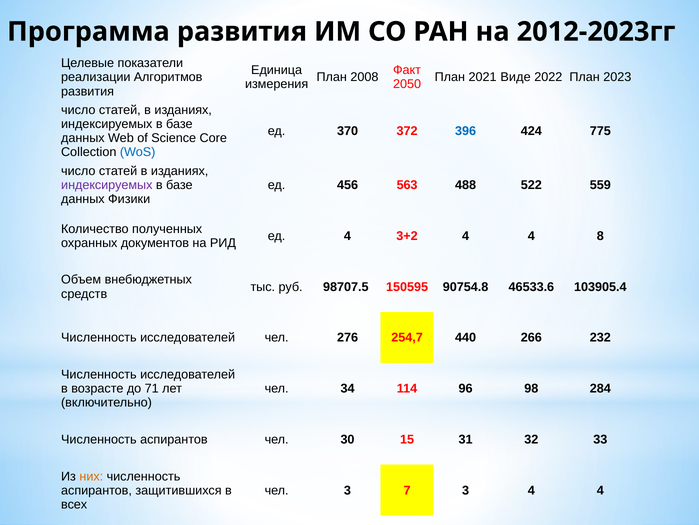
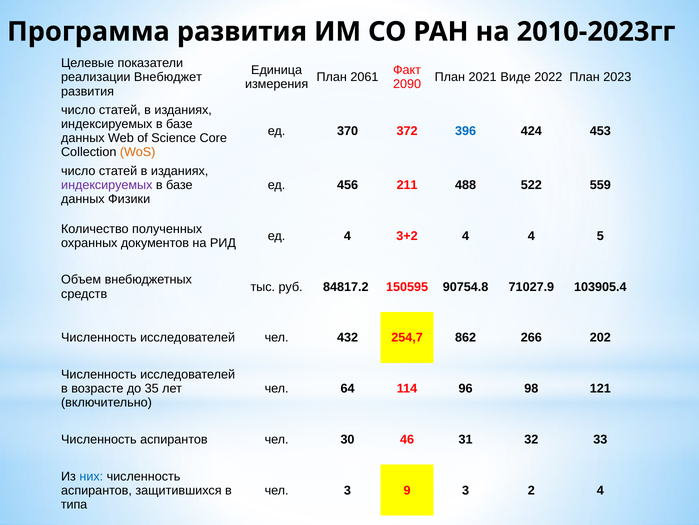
2012-2023гг: 2012-2023гг -> 2010-2023гг
Алгоритмов: Алгоритмов -> Внебюджет
2008: 2008 -> 2061
2050: 2050 -> 2090
775: 775 -> 453
WoS colour: blue -> orange
563: 563 -> 211
8: 8 -> 5
98707.5: 98707.5 -> 84817.2
46533.6: 46533.6 -> 71027.9
276: 276 -> 432
440: 440 -> 862
232: 232 -> 202
71: 71 -> 35
34: 34 -> 64
284: 284 -> 121
15: 15 -> 46
них colour: orange -> blue
7: 7 -> 9
3 4: 4 -> 2
всех: всех -> типа
